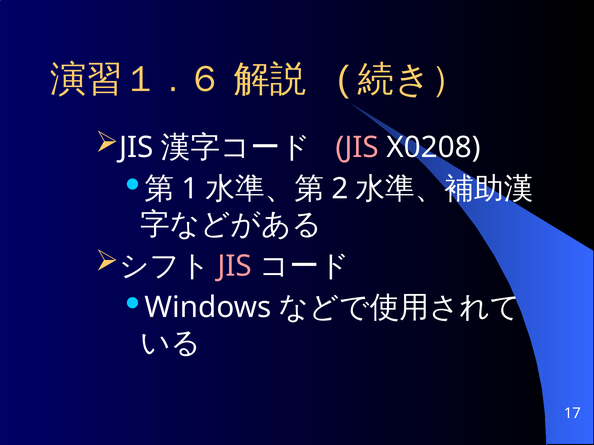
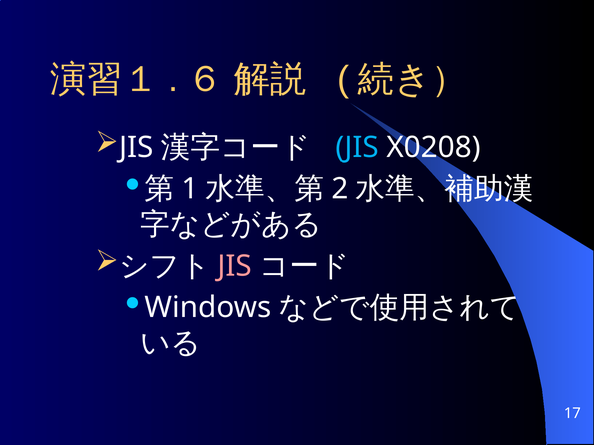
JIS at (357, 147) colour: pink -> light blue
